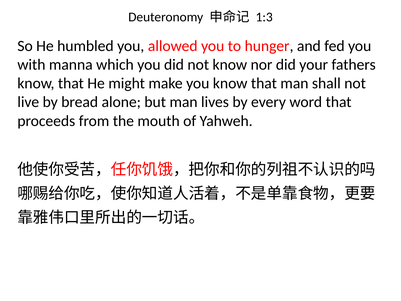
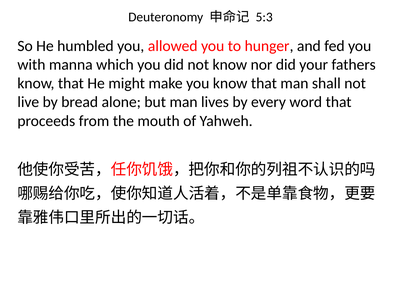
1:3: 1:3 -> 5:3
